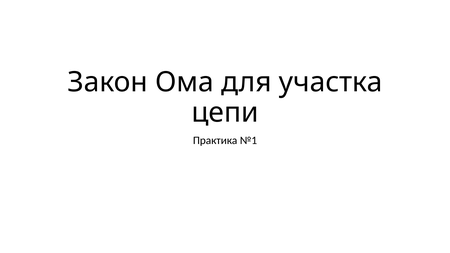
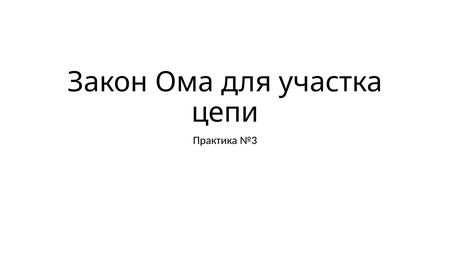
№1: №1 -> №3
